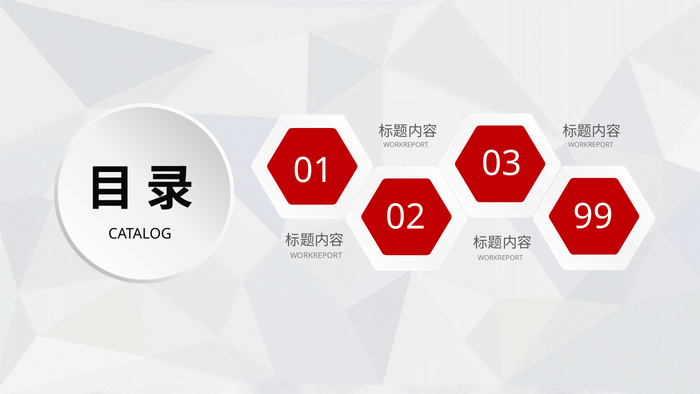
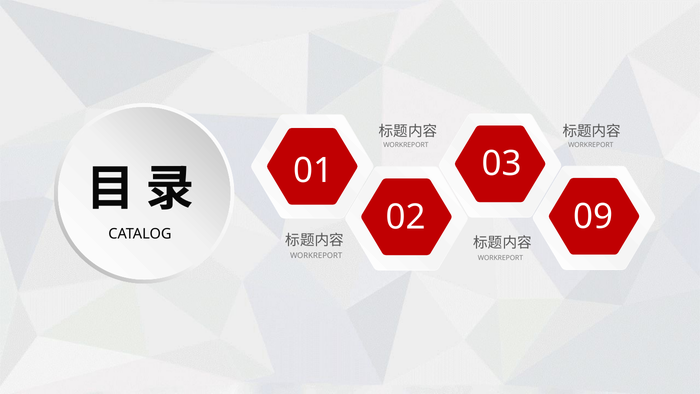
99: 99 -> 09
